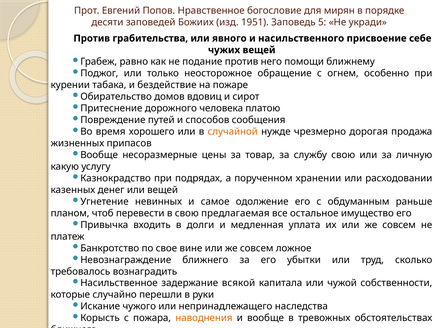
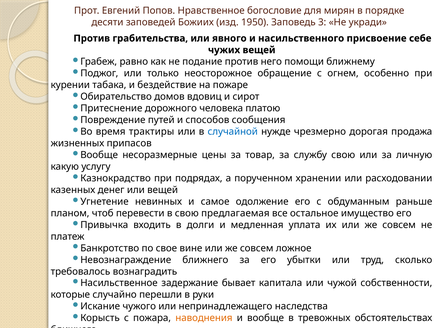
1951: 1951 -> 1950
5: 5 -> 3
хорошего: хорошего -> трактиры
случайной colour: orange -> blue
всякой: всякой -> бывает
